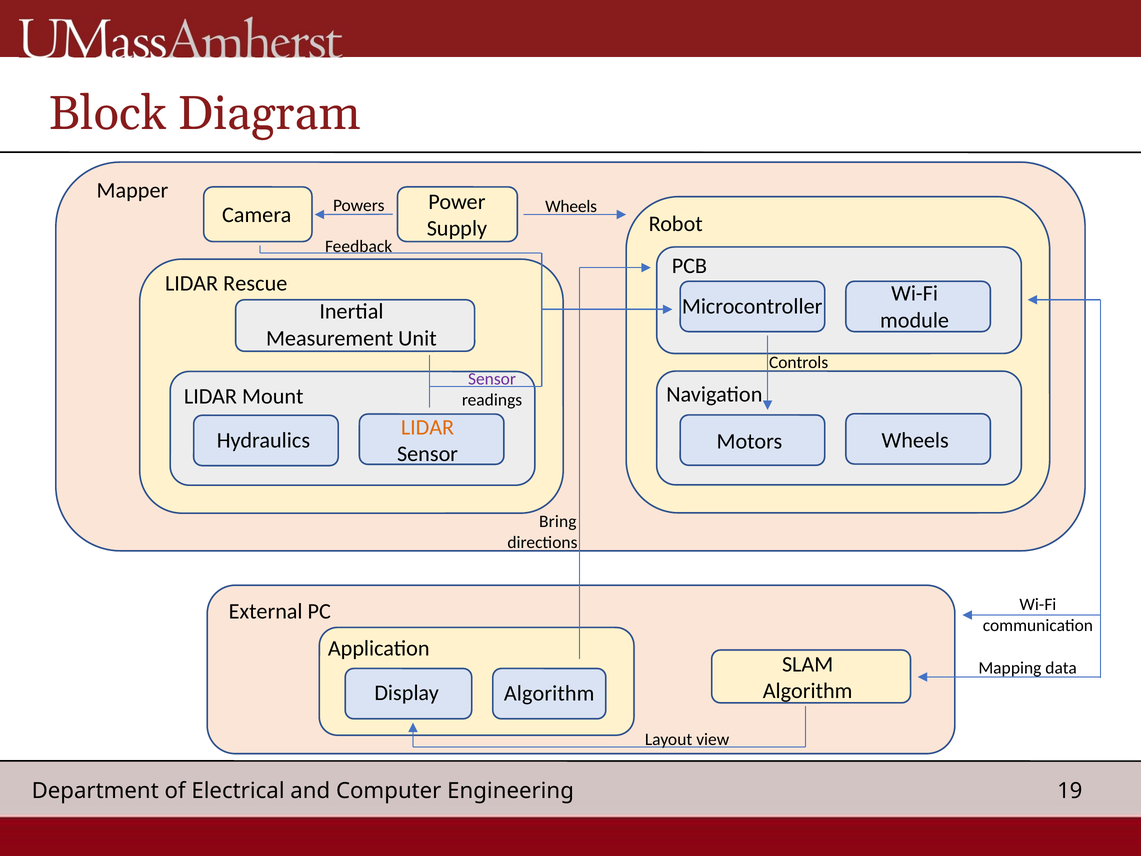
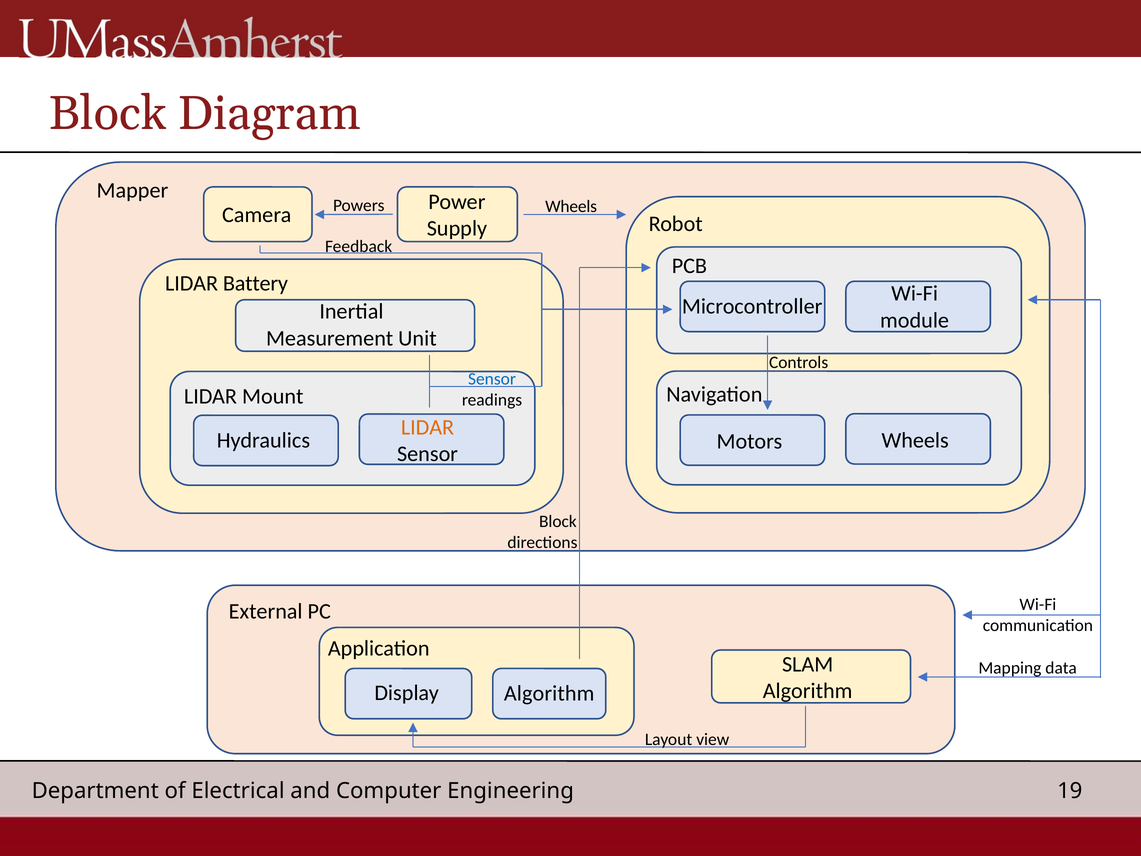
Rescue: Rescue -> Battery
Sensor at (492, 379) colour: purple -> blue
Bring at (558, 522): Bring -> Block
